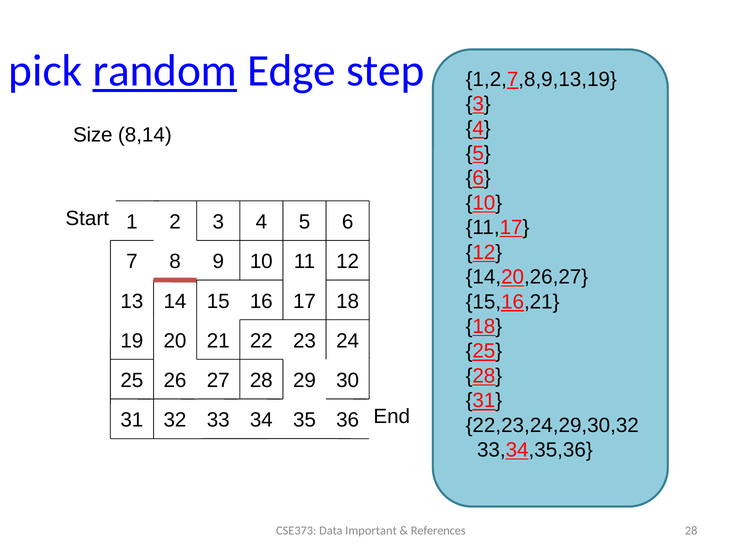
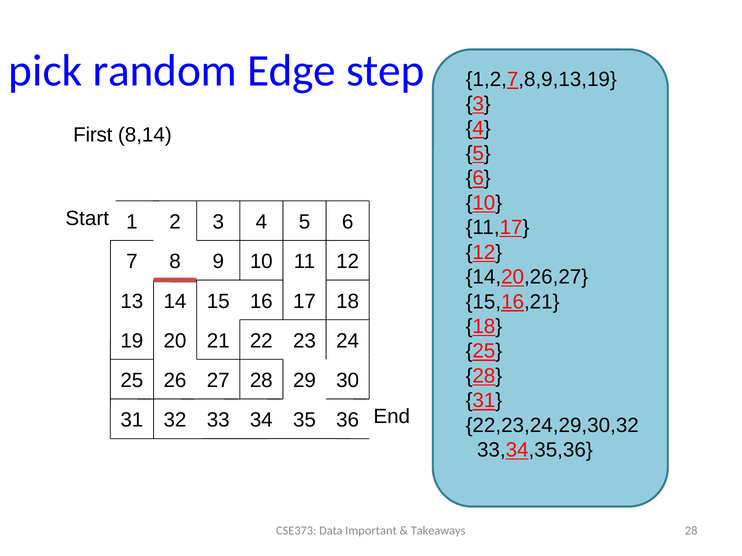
random underline: present -> none
Size: Size -> First
References: References -> Takeaways
